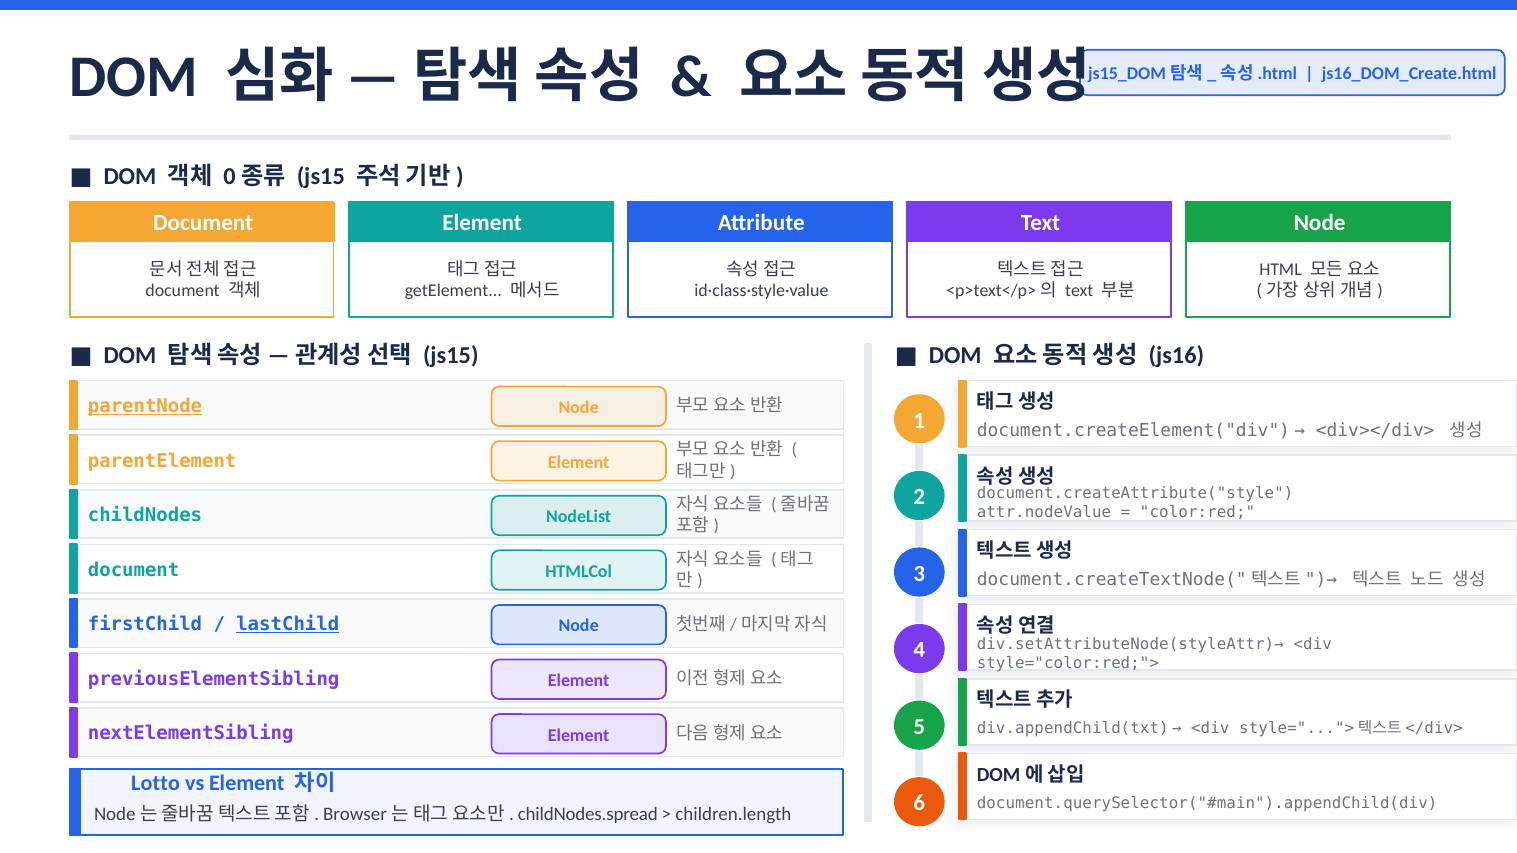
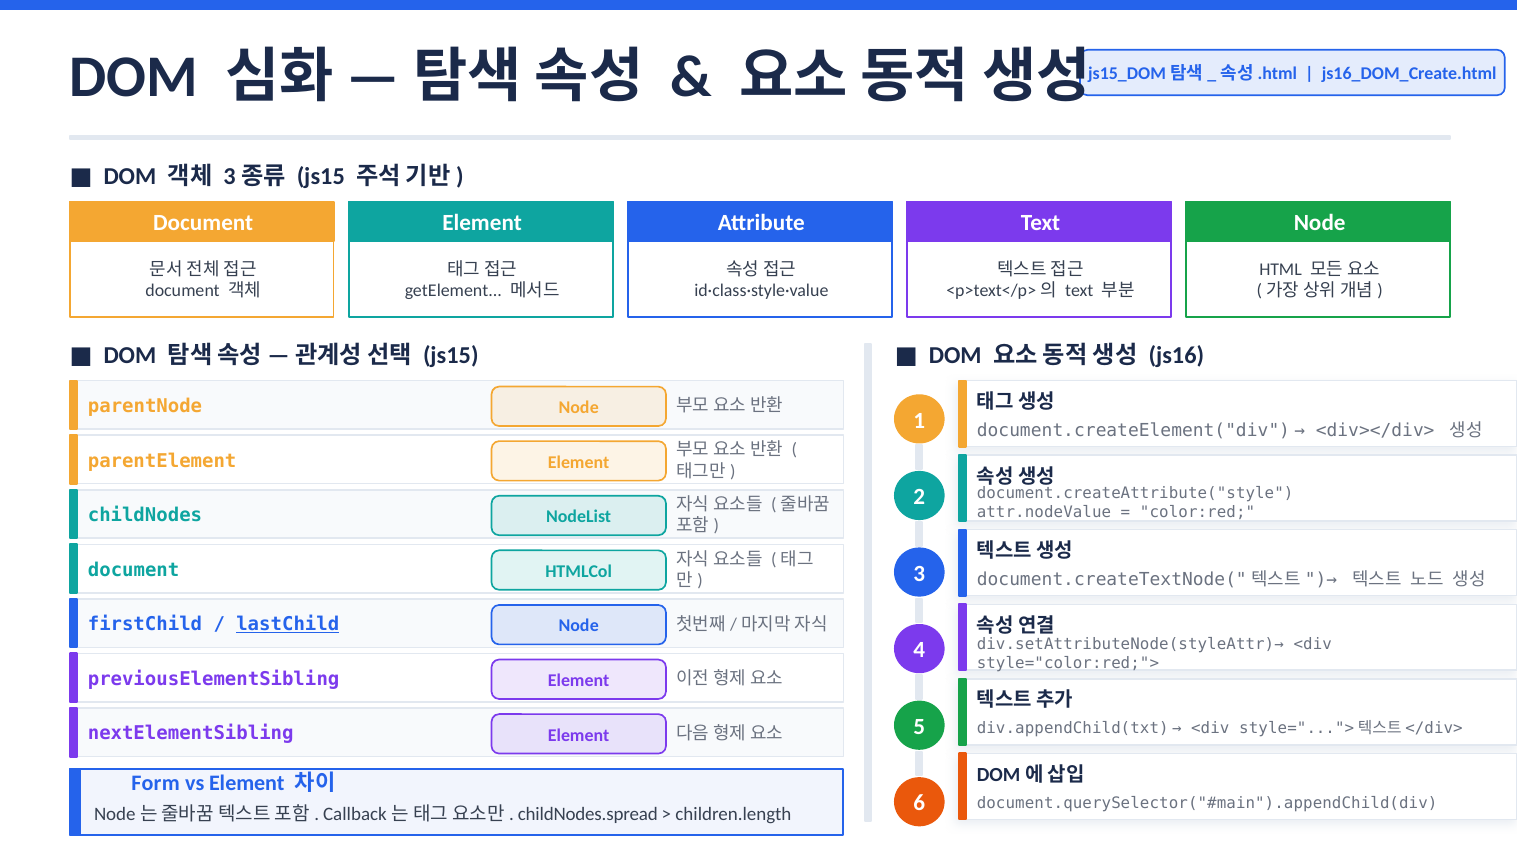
0 at (230, 176): 0 -> 3
parentNode underline: present -> none
Lotto: Lotto -> Form
Browser: Browser -> Callback
